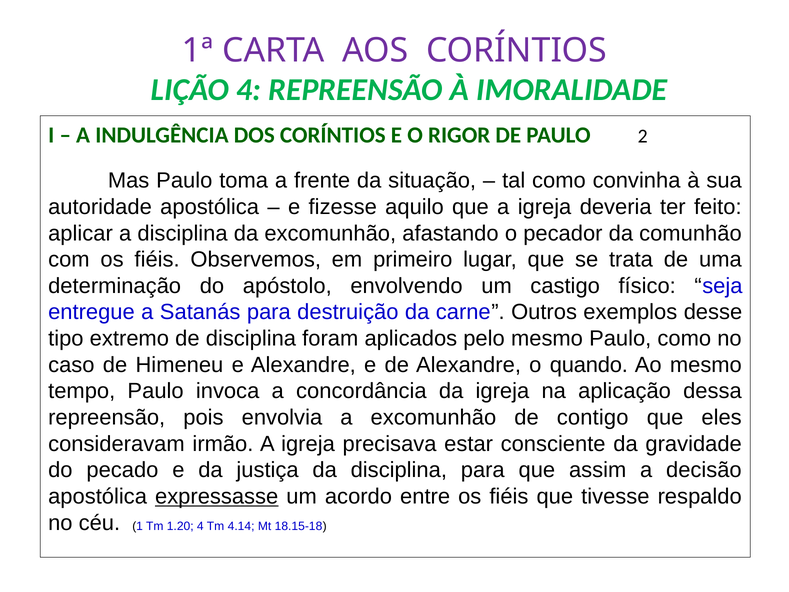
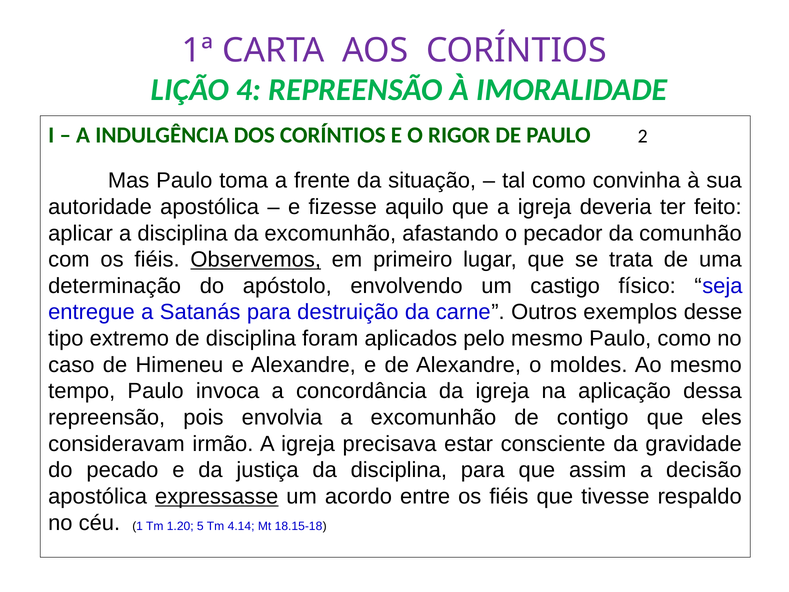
Observemos underline: none -> present
quando: quando -> moldes
1.20 4: 4 -> 5
